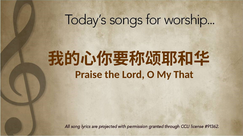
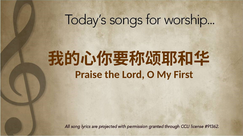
That: That -> First
